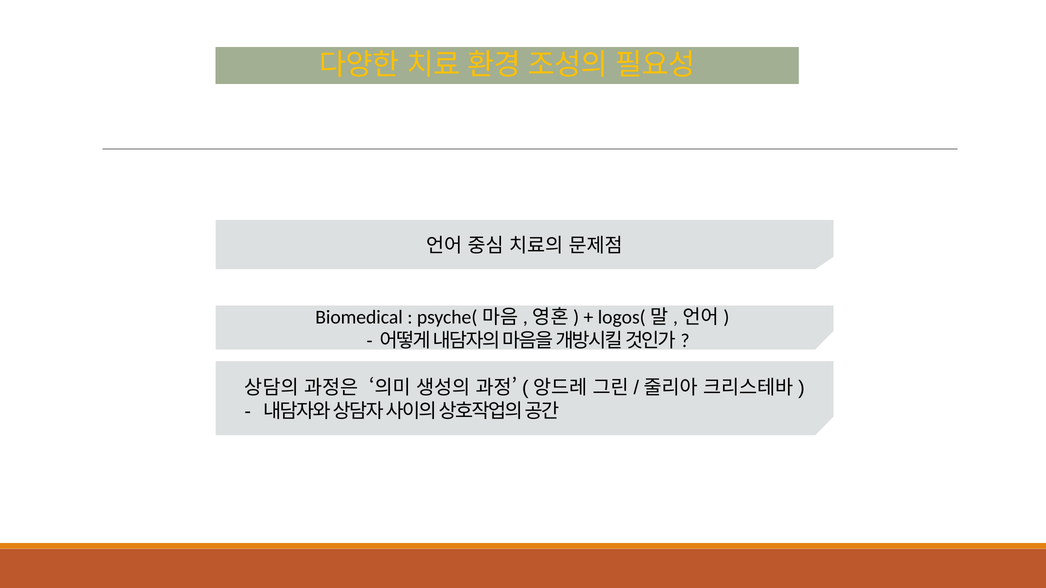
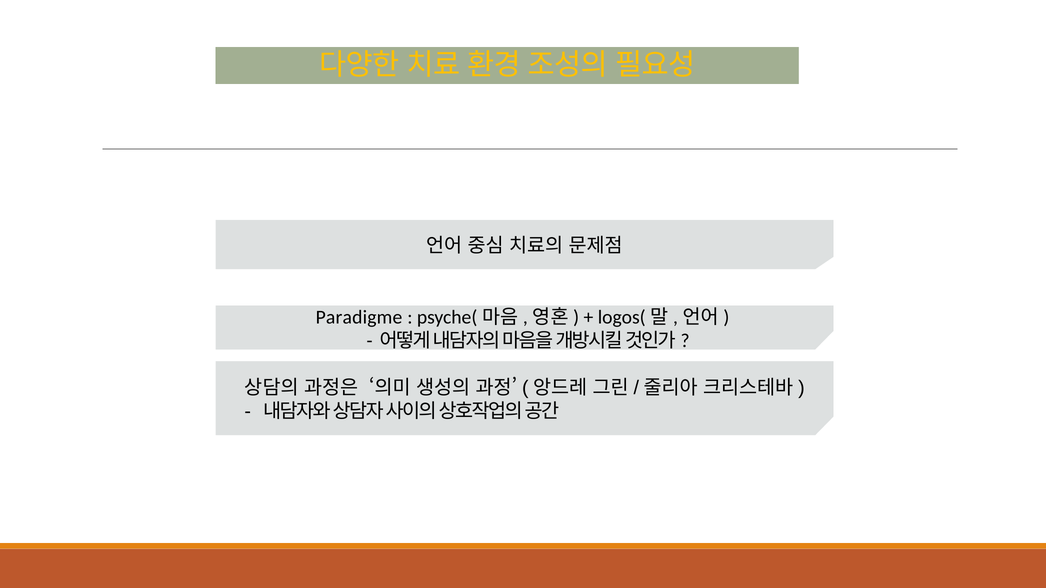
Biomedical: Biomedical -> Paradigme
